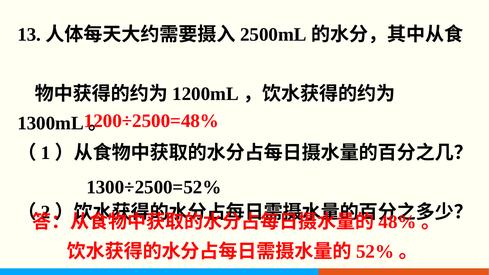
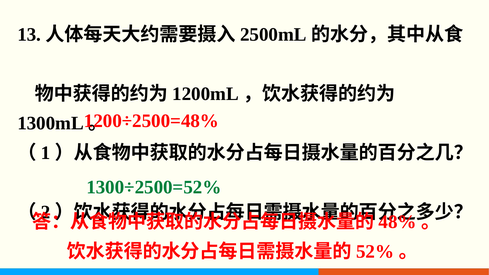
1300÷2500=52% colour: black -> green
